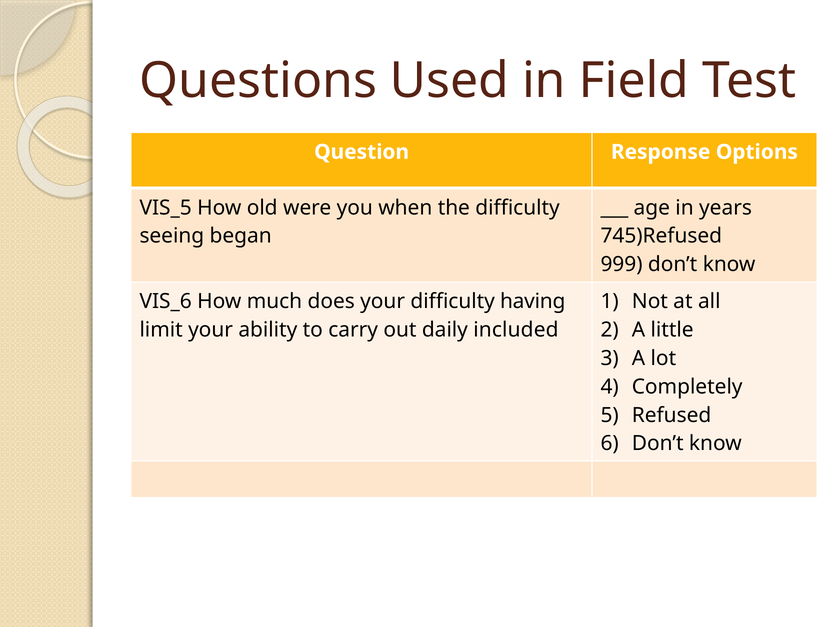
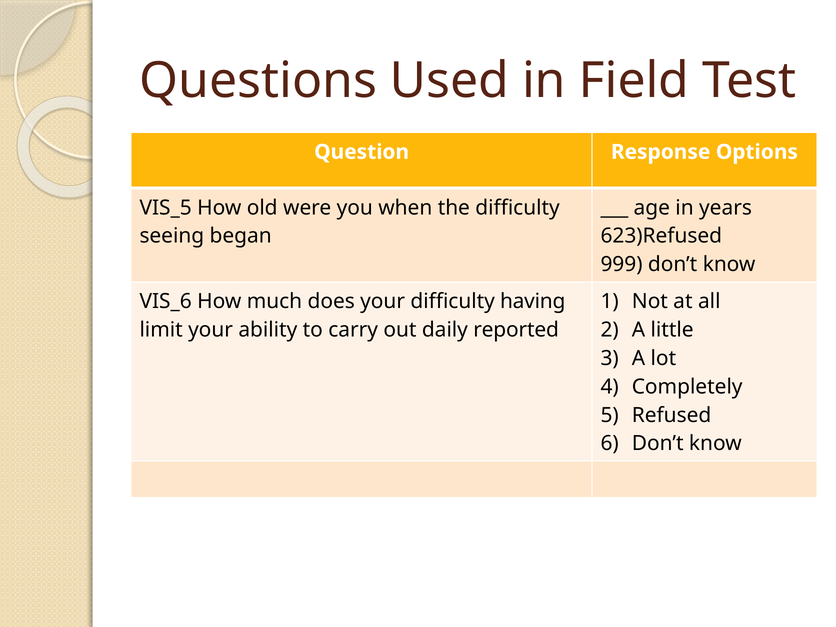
745)Refused: 745)Refused -> 623)Refused
included: included -> reported
